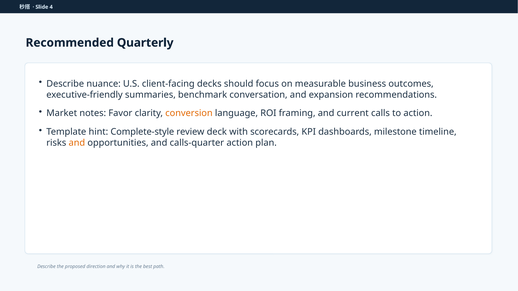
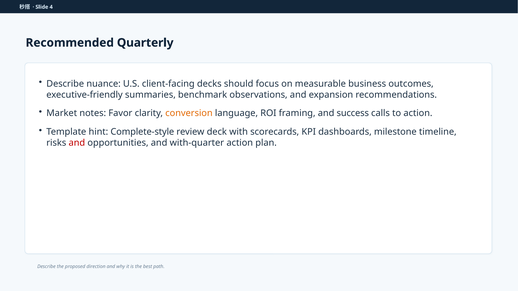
conversation: conversation -> observations
current: current -> success
and at (77, 143) colour: orange -> red
calls-quarter: calls-quarter -> with-quarter
